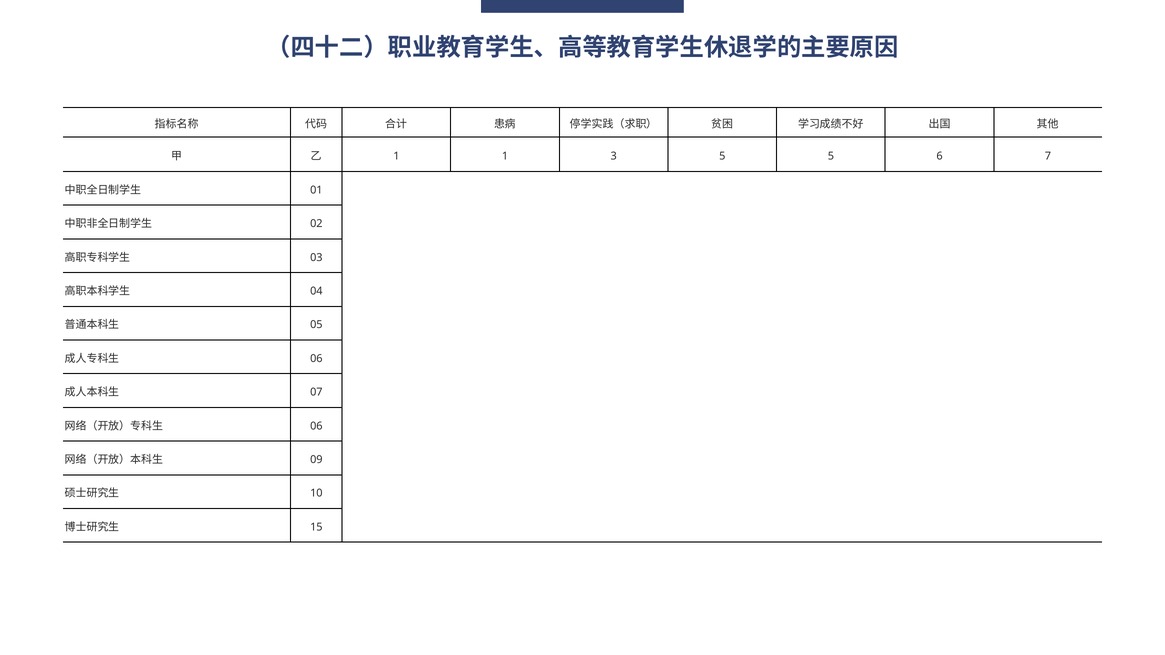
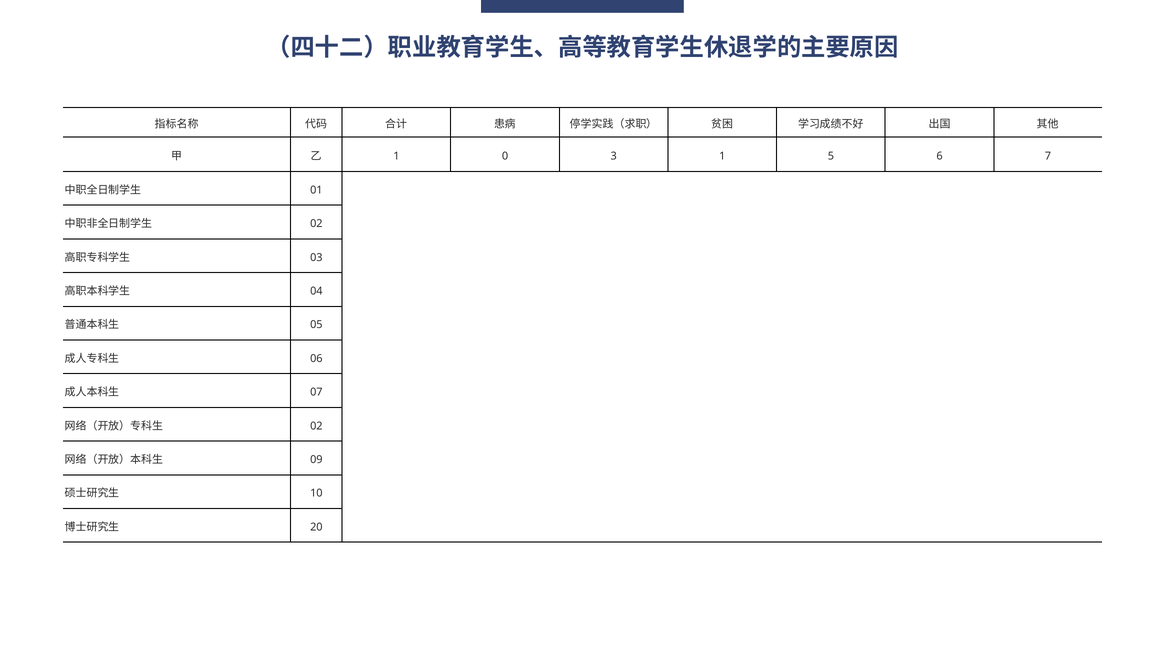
1 1: 1 -> 0
3 5: 5 -> 1
06 at (316, 426): 06 -> 02
15: 15 -> 20
